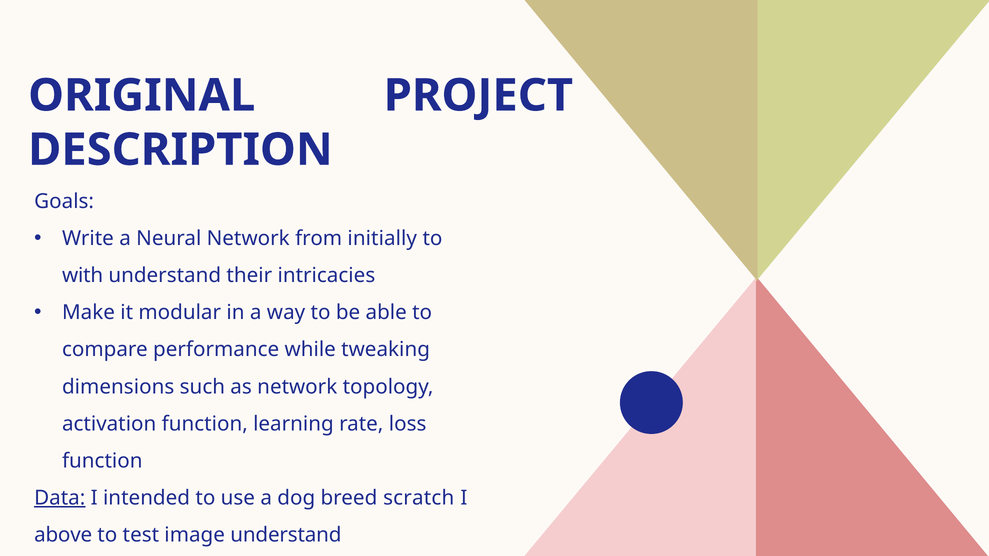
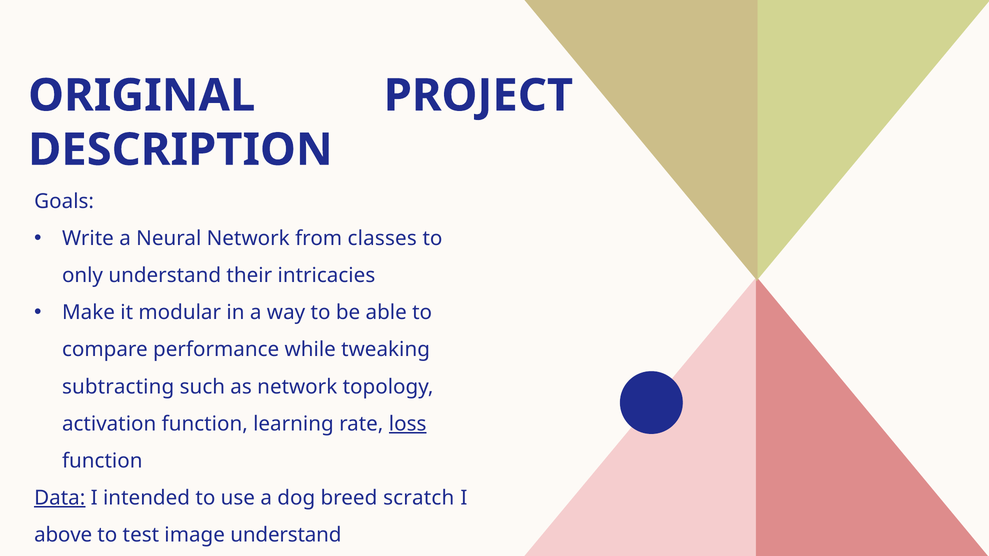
initially: initially -> classes
with: with -> only
dimensions: dimensions -> subtracting
loss underline: none -> present
